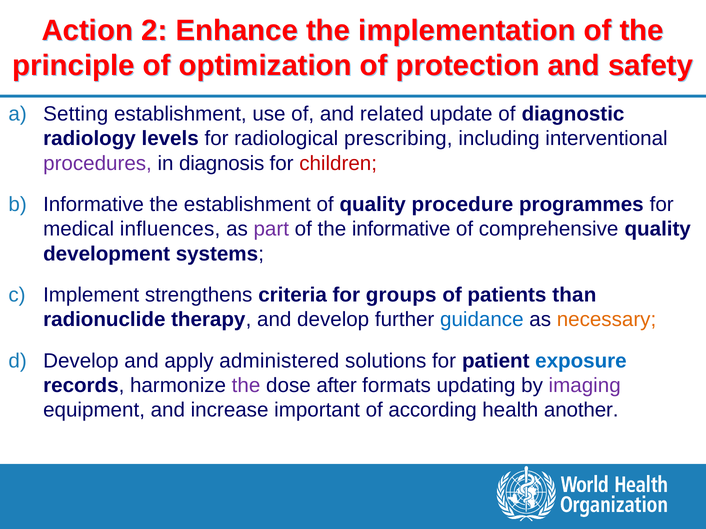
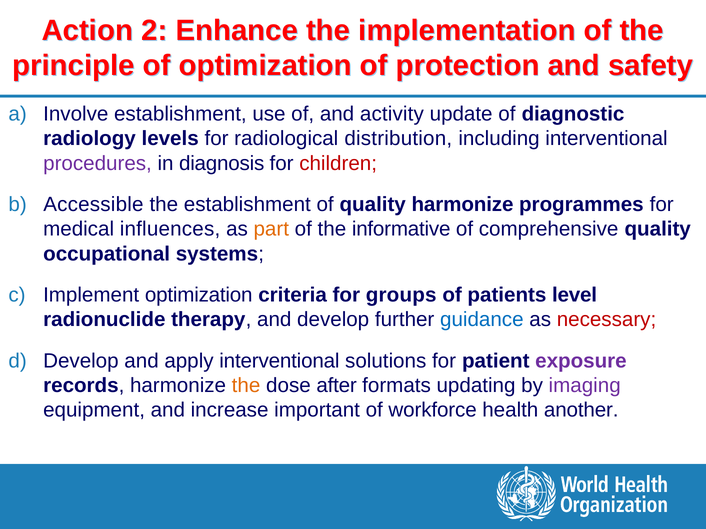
Setting: Setting -> Involve
related: related -> activity
prescribing: prescribing -> distribution
Informative at (94, 205): Informative -> Accessible
quality procedure: procedure -> harmonize
part colour: purple -> orange
development: development -> occupational
Implement strengthens: strengthens -> optimization
than: than -> level
necessary colour: orange -> red
apply administered: administered -> interventional
exposure colour: blue -> purple
the at (246, 386) colour: purple -> orange
according: according -> workforce
